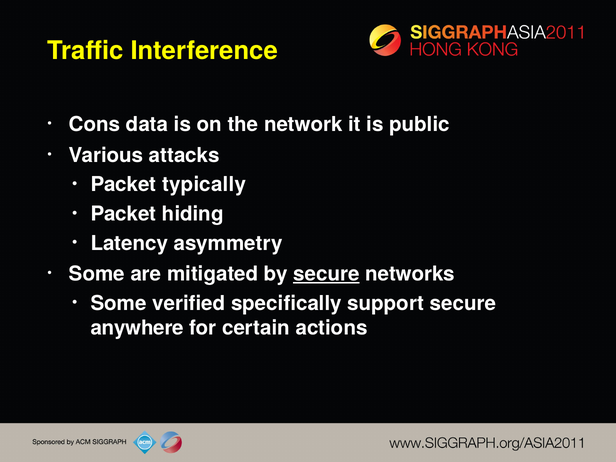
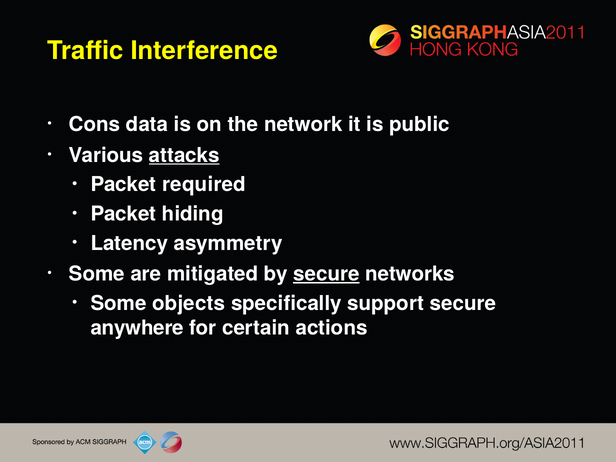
attacks underline: none -> present
typically: typically -> required
verified: verified -> objects
